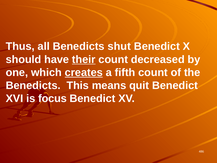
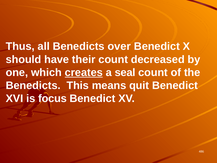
shut: shut -> over
their underline: present -> none
fifth: fifth -> seal
